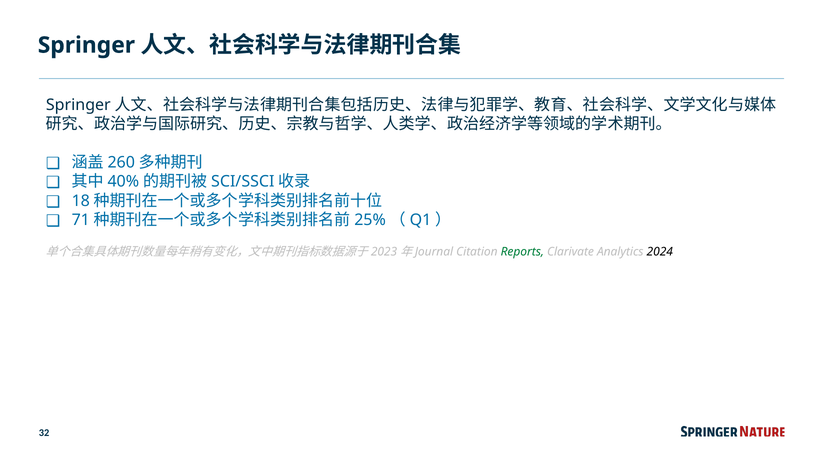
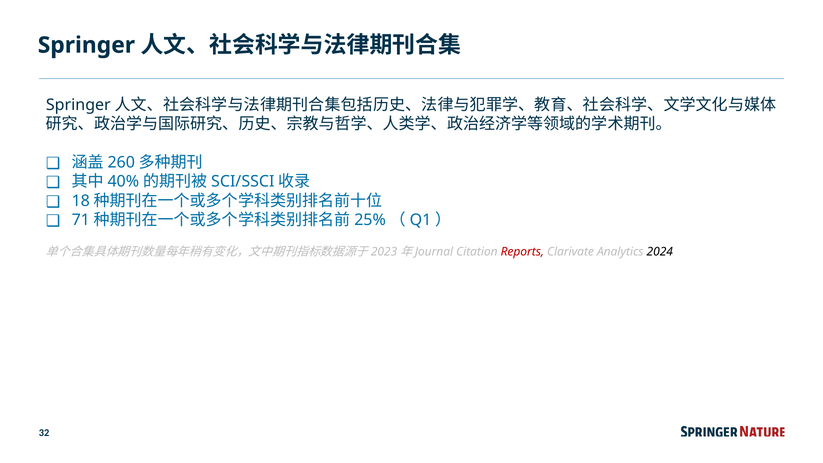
Reports colour: green -> red
